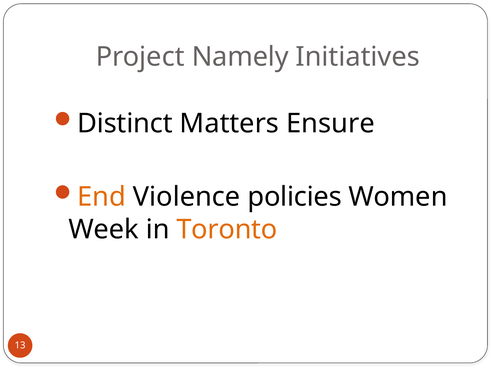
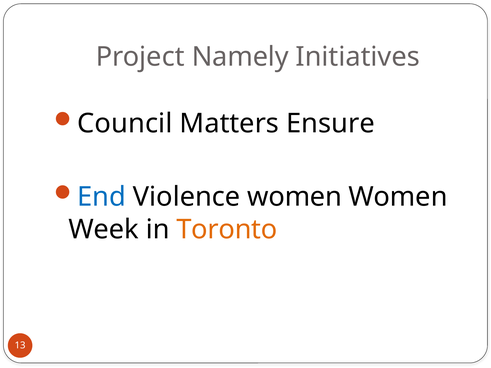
Distinct: Distinct -> Council
End colour: orange -> blue
Violence policies: policies -> women
